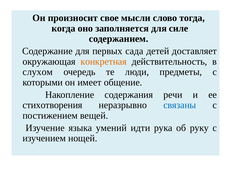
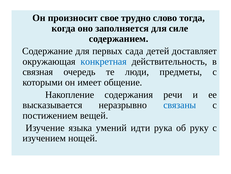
мысли: мысли -> трудно
конкретная colour: orange -> blue
слухом: слухом -> связная
стихотворения: стихотворения -> высказывается
